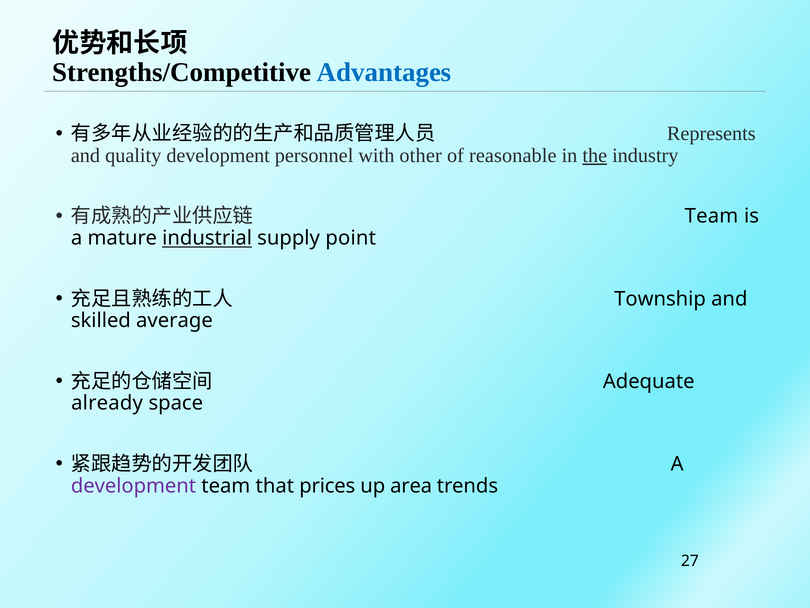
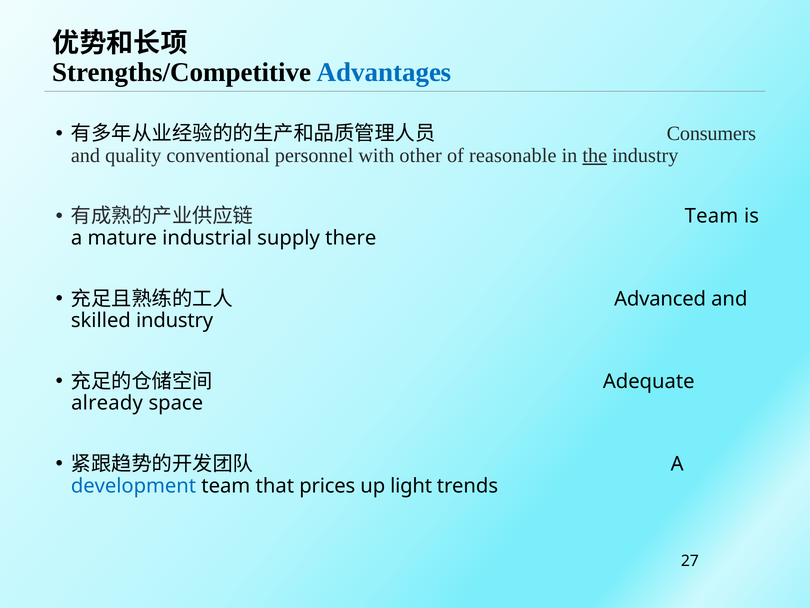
Represents: Represents -> Consumers
quality development: development -> conventional
industrial underline: present -> none
point: point -> there
Township: Township -> Advanced
skilled average: average -> industry
development at (133, 485) colour: purple -> blue
area: area -> light
